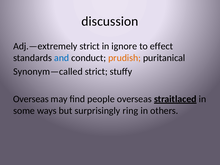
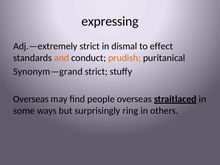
discussion: discussion -> expressing
ignore: ignore -> dismal
and colour: blue -> orange
Synonym—called: Synonym—called -> Synonym—grand
